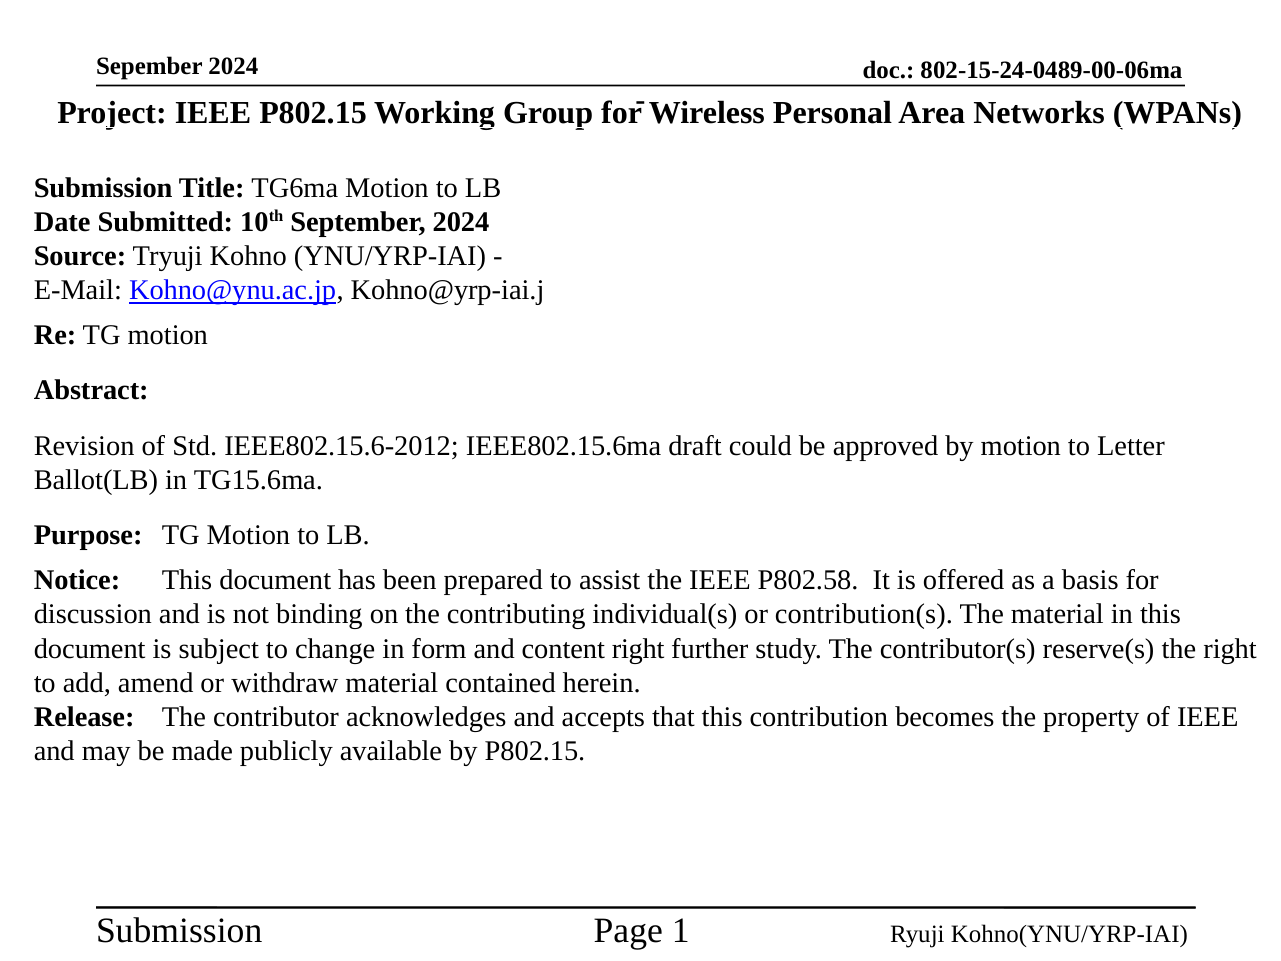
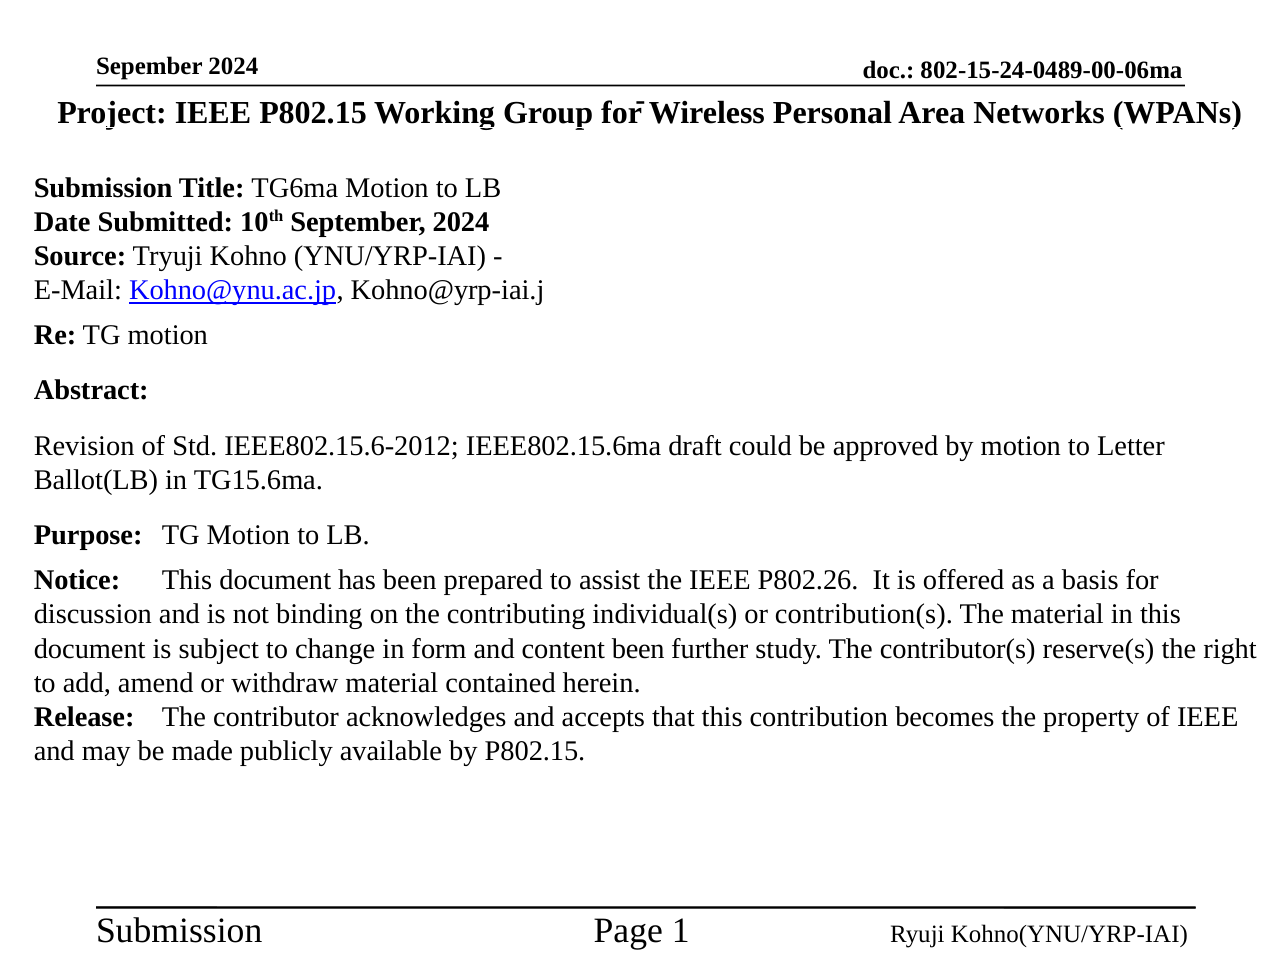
P802.58: P802.58 -> P802.26
content right: right -> been
